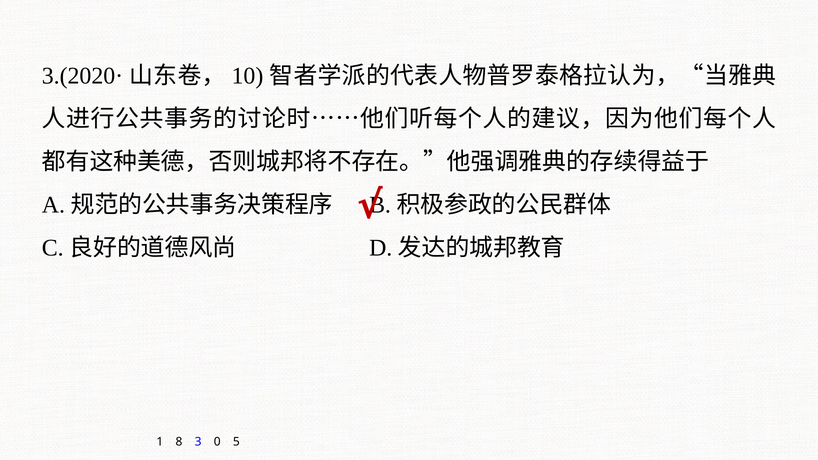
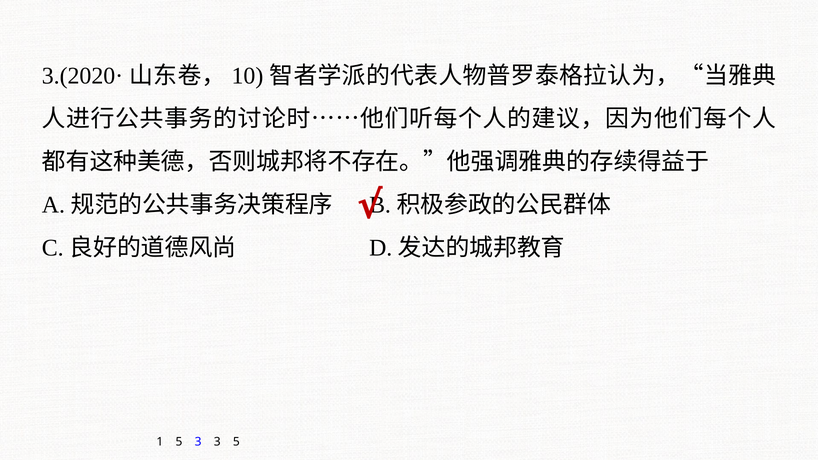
1 8: 8 -> 5
3 0: 0 -> 3
